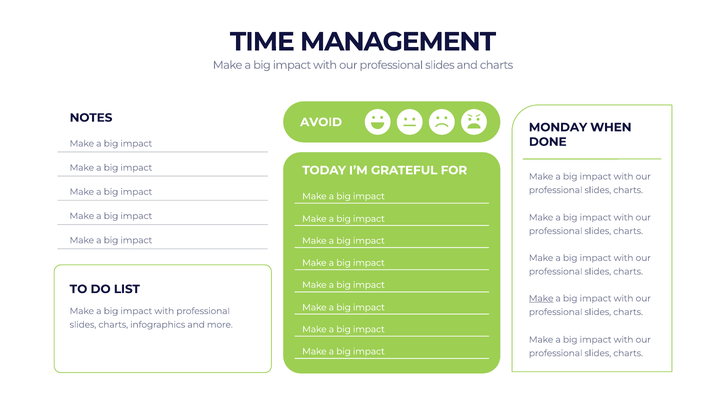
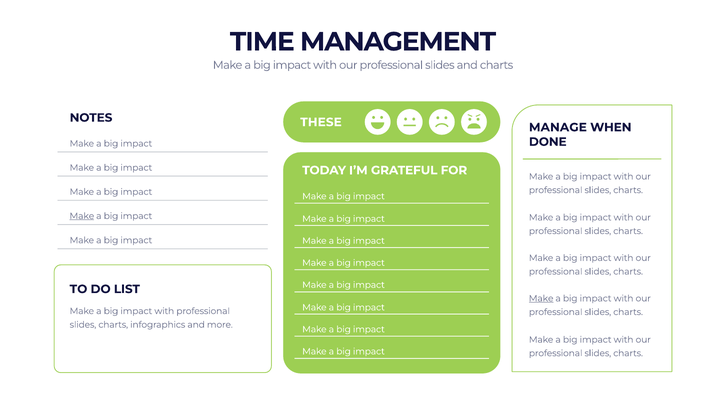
AVOID: AVOID -> THESE
MONDAY: MONDAY -> MANAGE
Make at (82, 216) underline: none -> present
